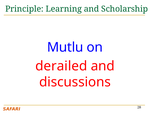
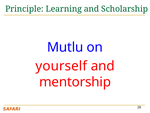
derailed: derailed -> yourself
discussions: discussions -> mentorship
